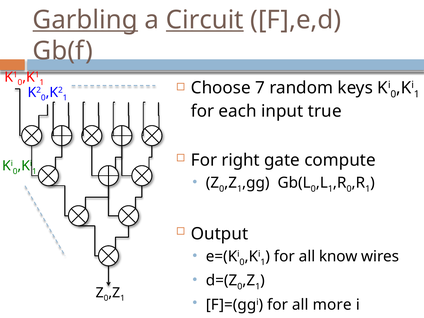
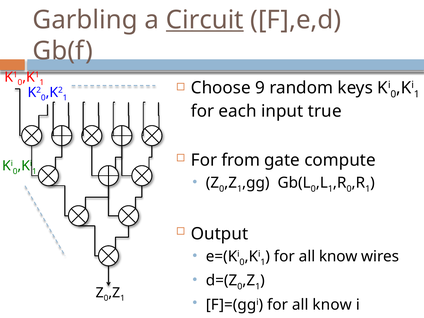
Garbling underline: present -> none
7: 7 -> 9
right: right -> from
F]=(ggi for all more: more -> know
